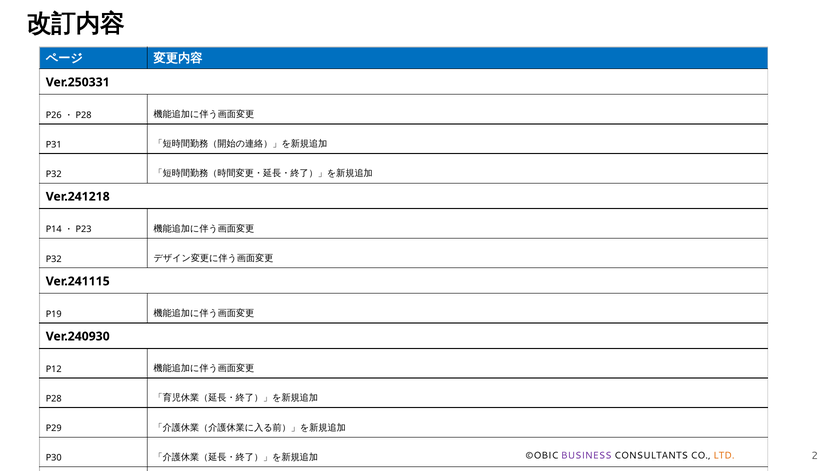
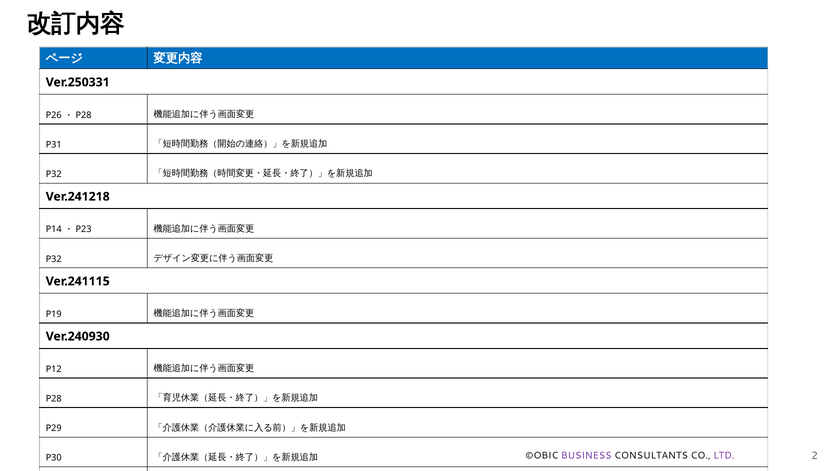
LTD colour: orange -> purple
